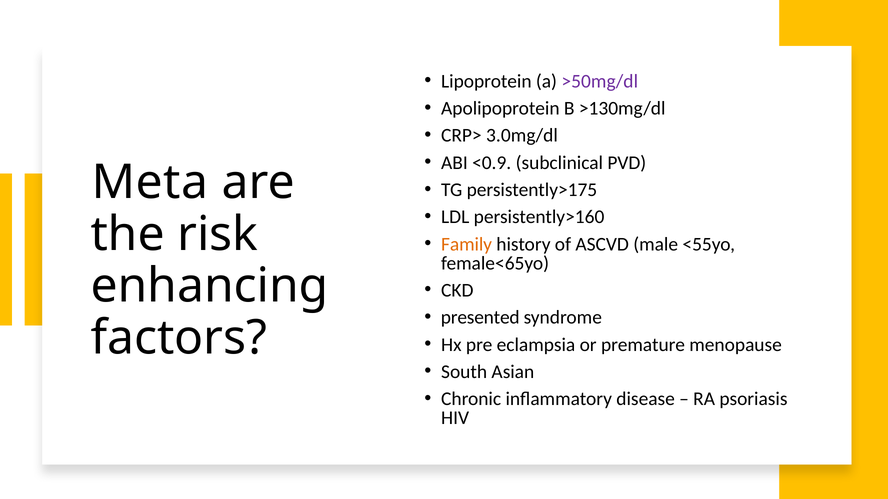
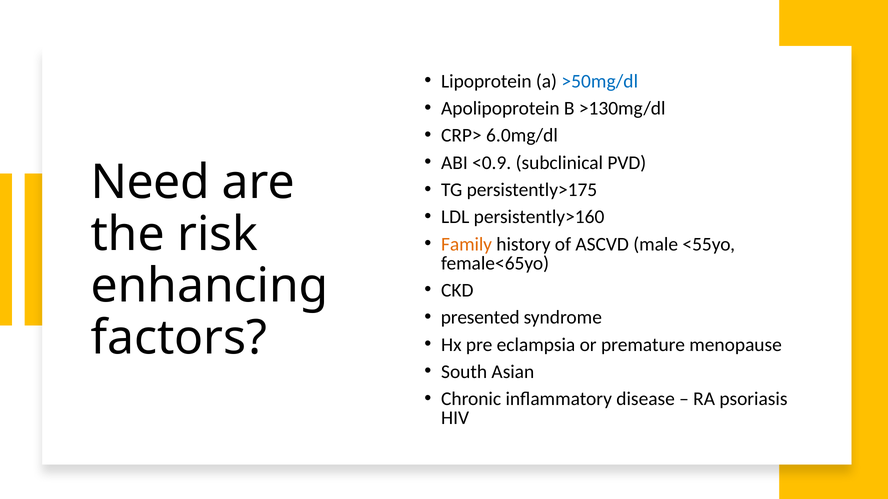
>50mg/dl colour: purple -> blue
3.0mg/dl: 3.0mg/dl -> 6.0mg/dl
Meta: Meta -> Need
